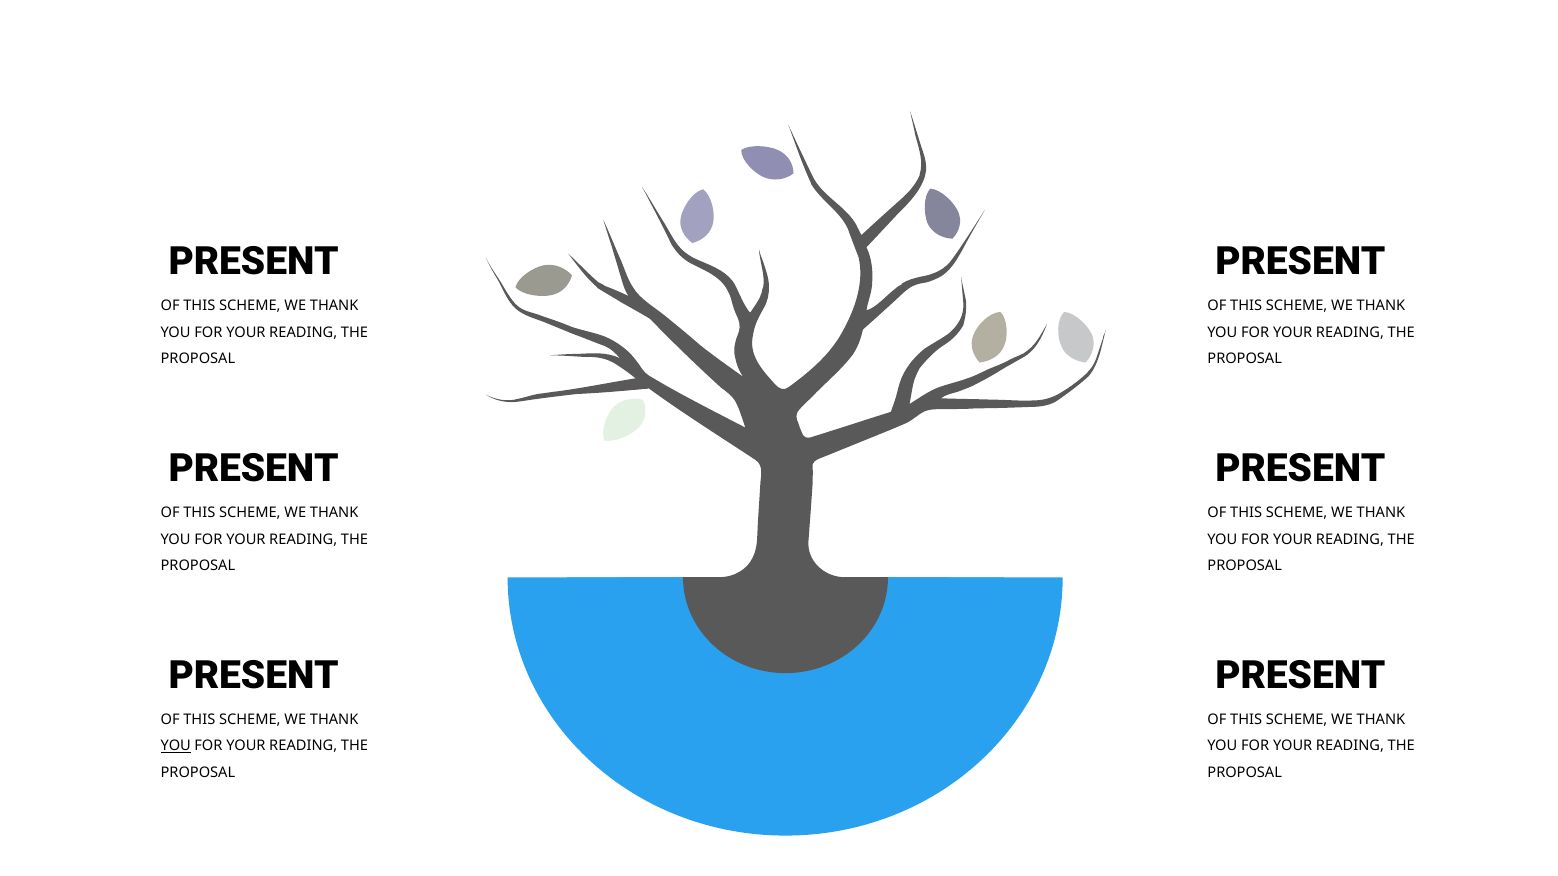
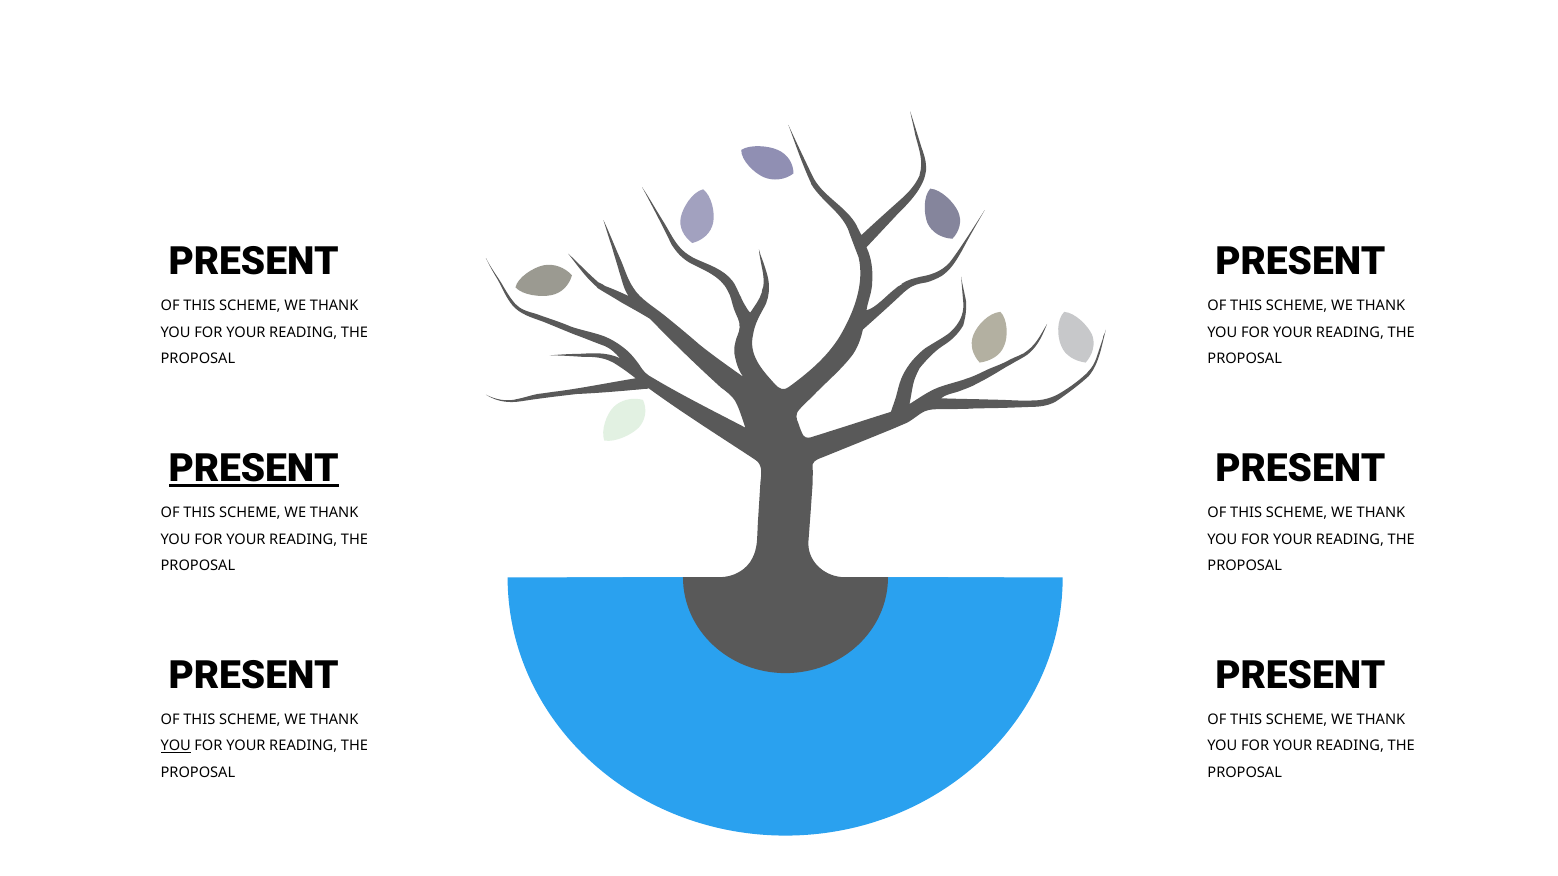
PRESENT at (254, 469) underline: none -> present
